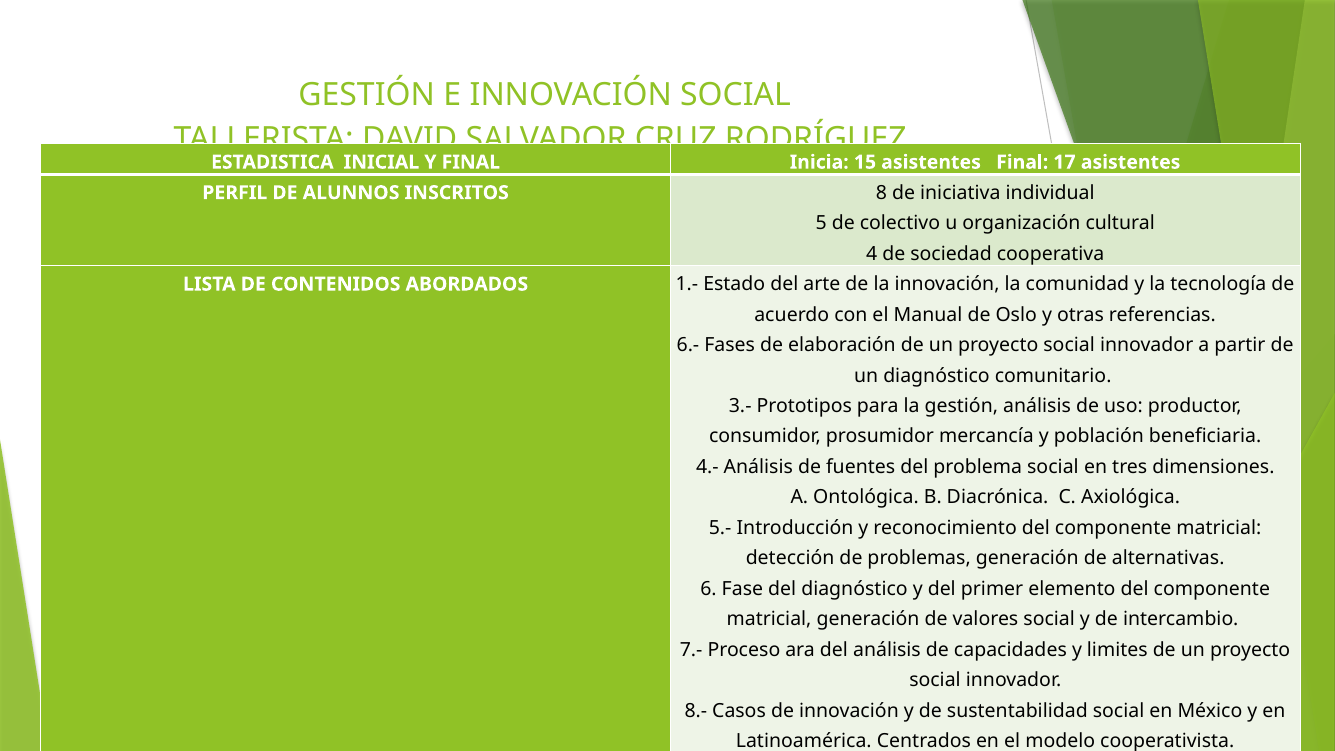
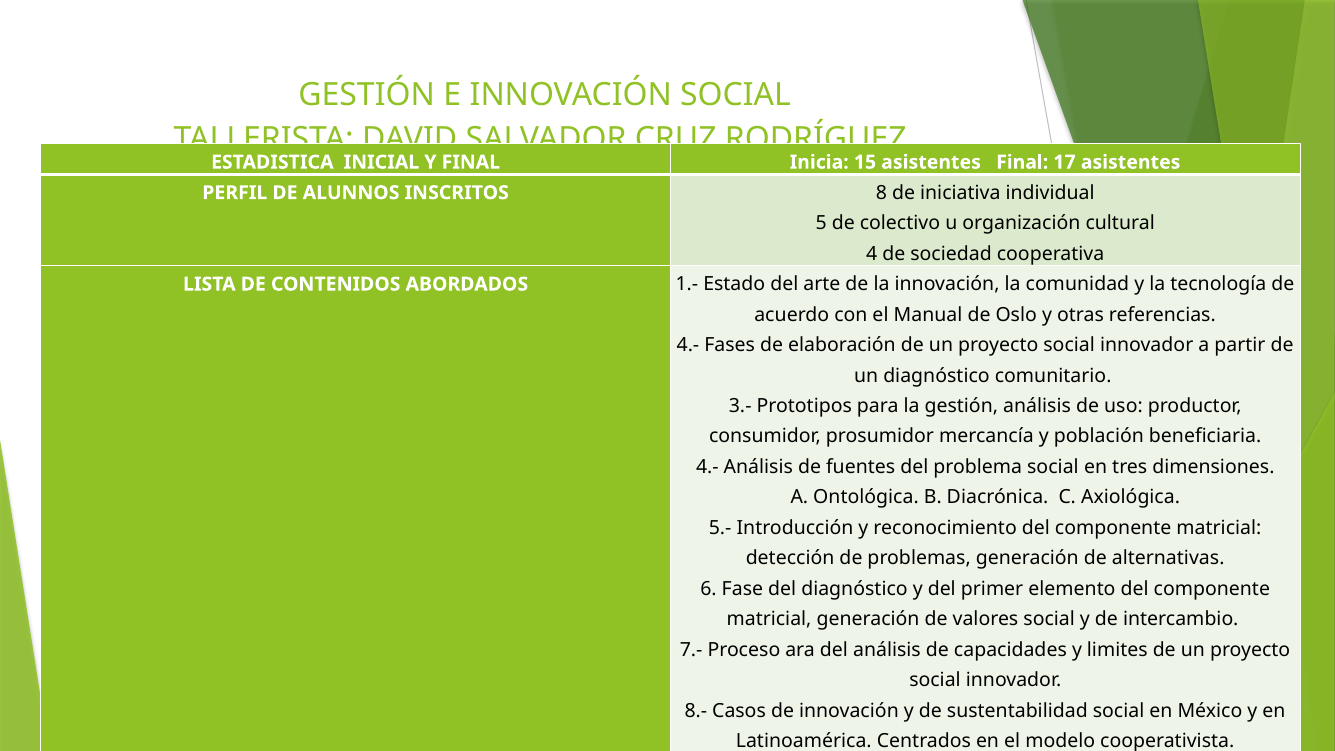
6.- at (688, 345): 6.- -> 4.-
